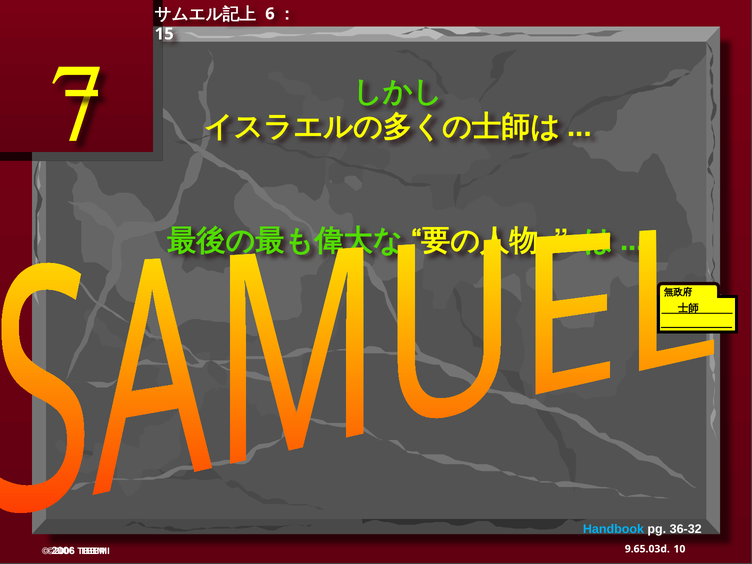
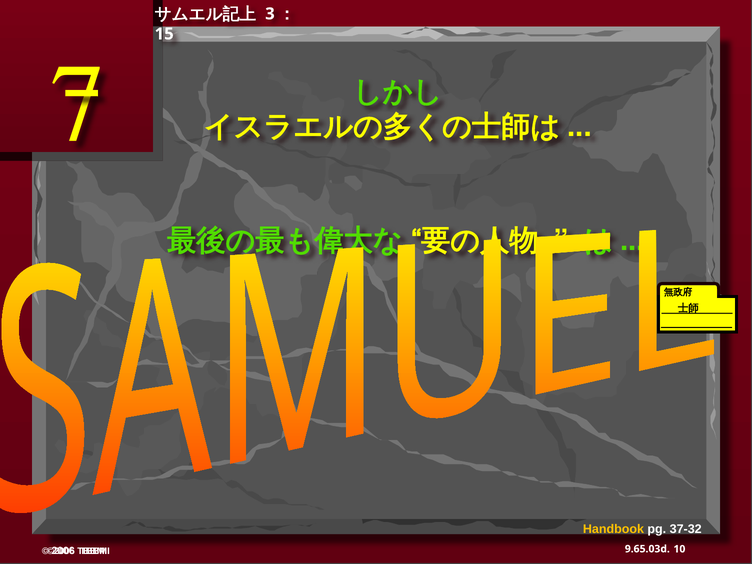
6: 6 -> 3
Handbook colour: light blue -> yellow
36-32: 36-32 -> 37-32
